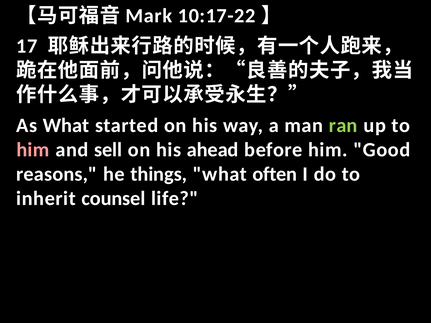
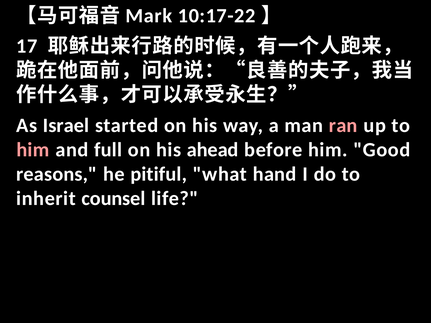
As What: What -> Israel
ran colour: light green -> pink
sell: sell -> full
things: things -> pitiful
often: often -> hand
